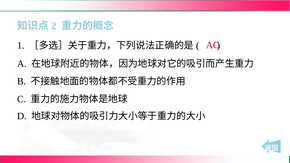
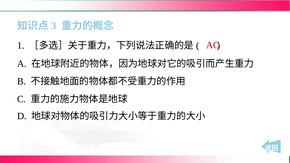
2: 2 -> 3
